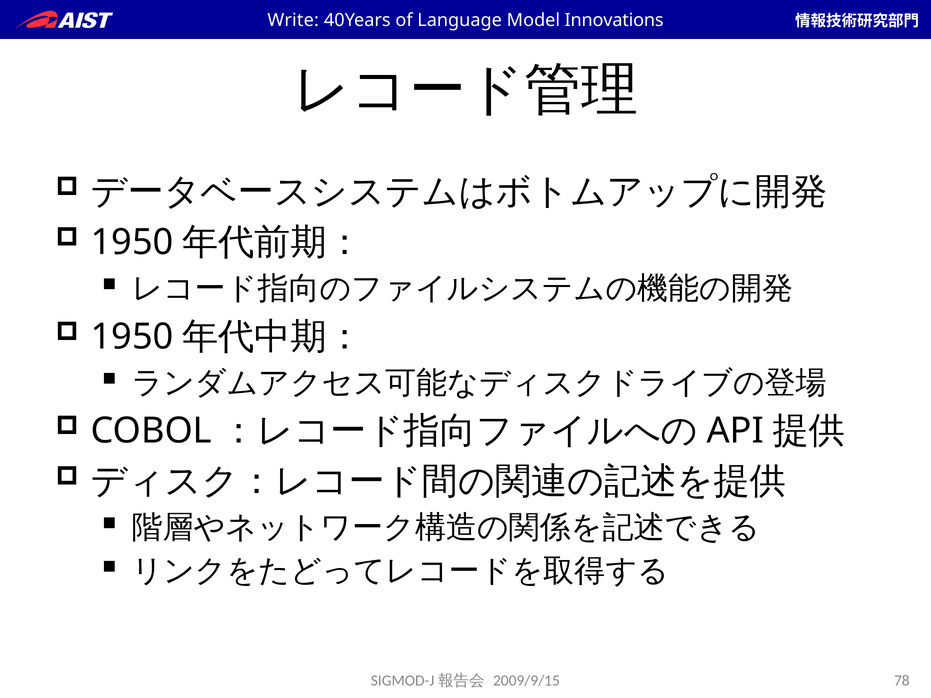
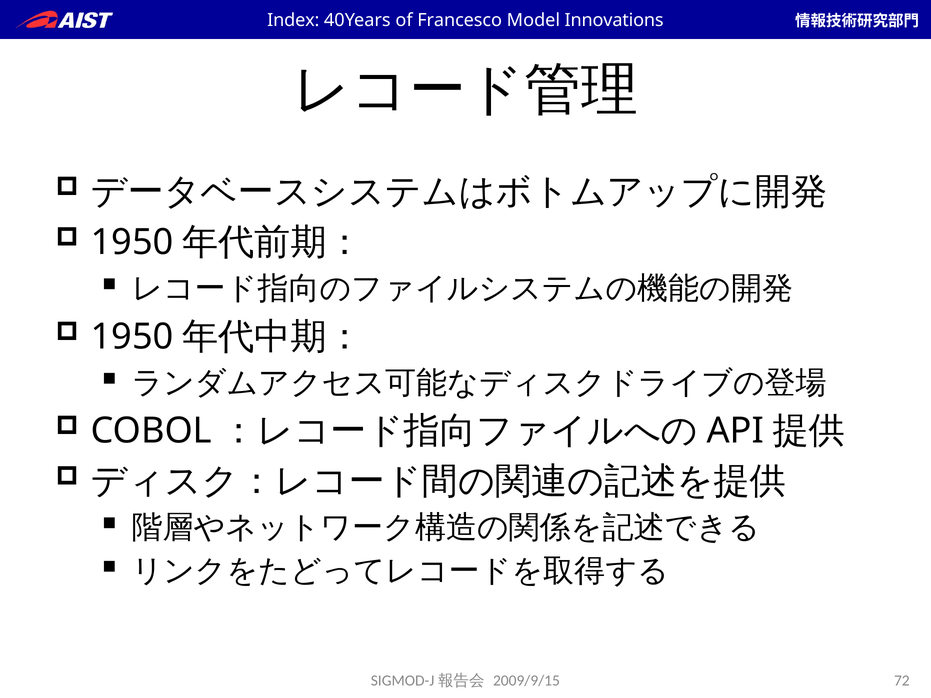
Write: Write -> Index
Language: Language -> Francesco
78: 78 -> 72
